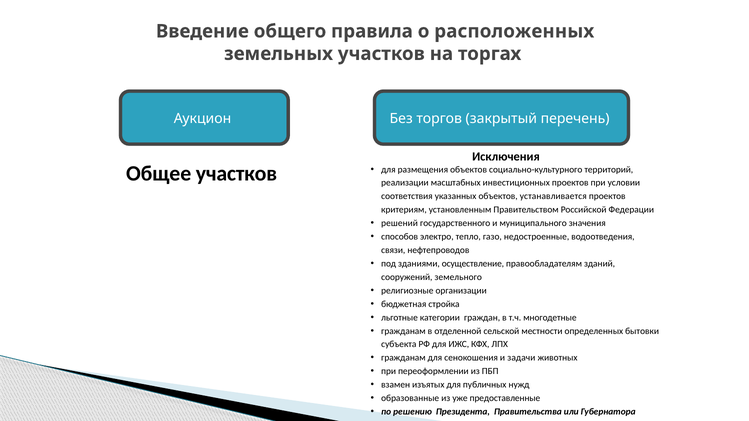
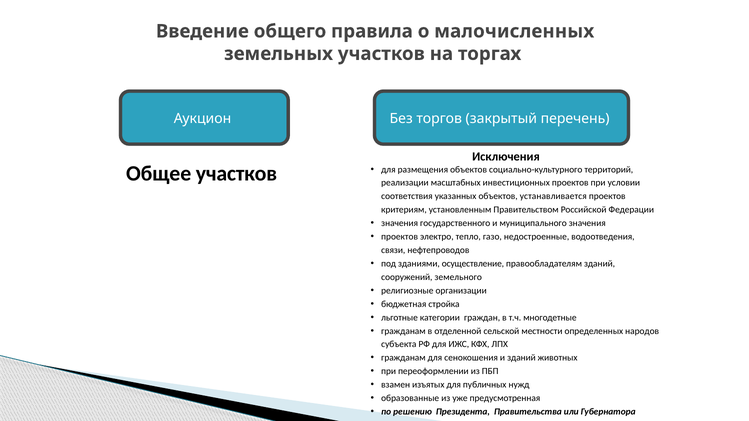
расположенных: расположенных -> малочисленных
решений at (400, 223): решений -> значения
способов at (400, 237): способов -> проектов
бытовки: бытовки -> народов
и задачи: задачи -> зданий
предоставленные: предоставленные -> предусмотренная
